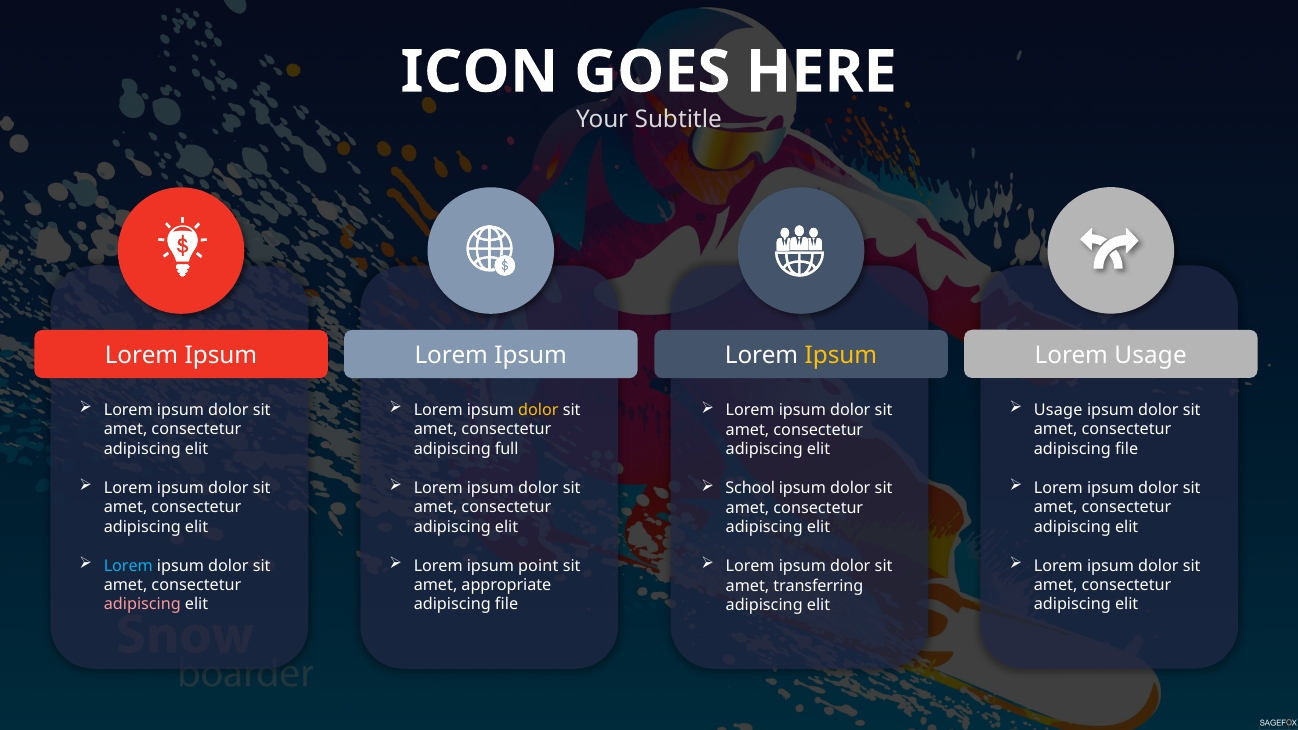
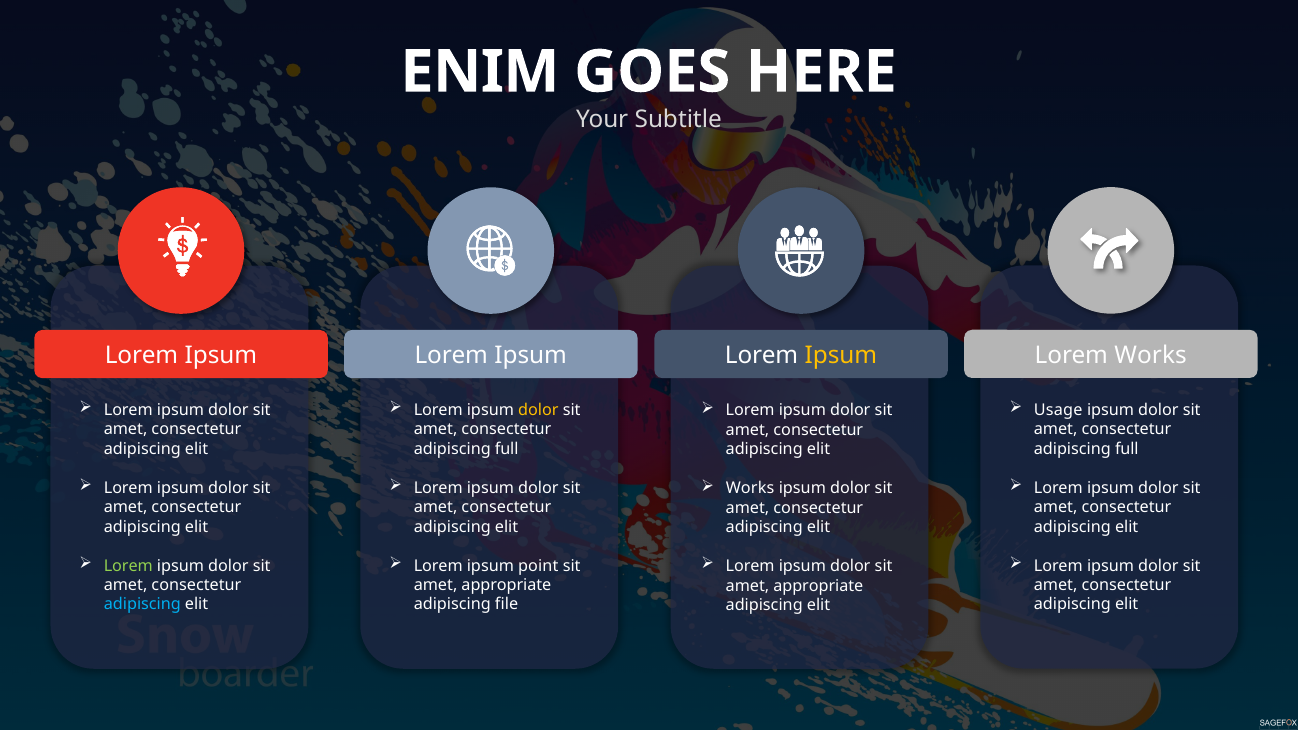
ICON: ICON -> ENIM
Lorem Usage: Usage -> Works
file at (1127, 449): file -> full
School at (750, 488): School -> Works
Lorem at (128, 566) colour: light blue -> light green
transferring at (818, 586): transferring -> appropriate
adipiscing at (142, 605) colour: pink -> light blue
